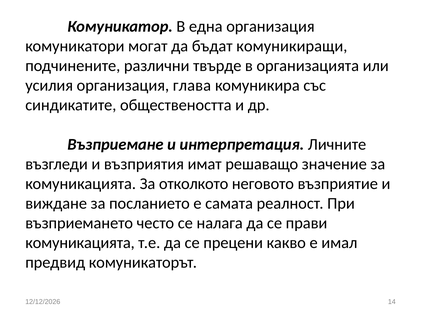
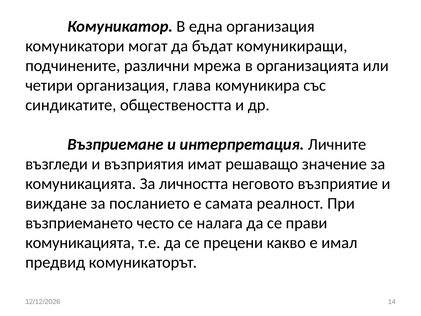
твърде: твърде -> мрежа
усилия: усилия -> четири
отколкото: отколкото -> личността
